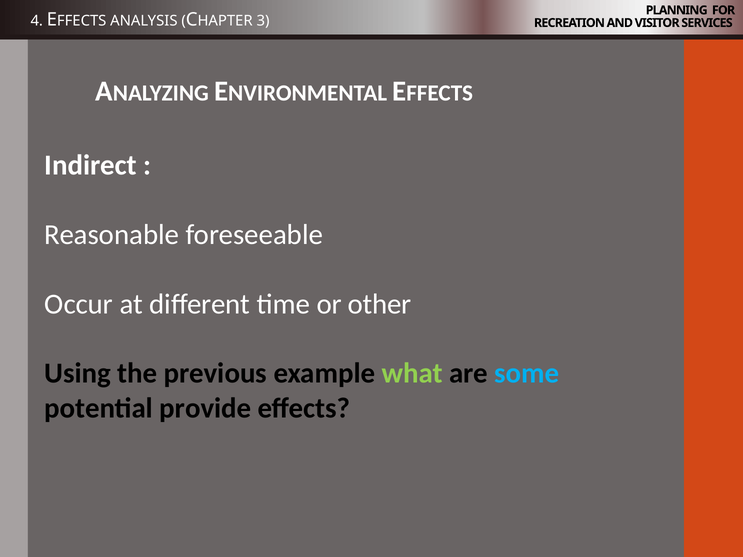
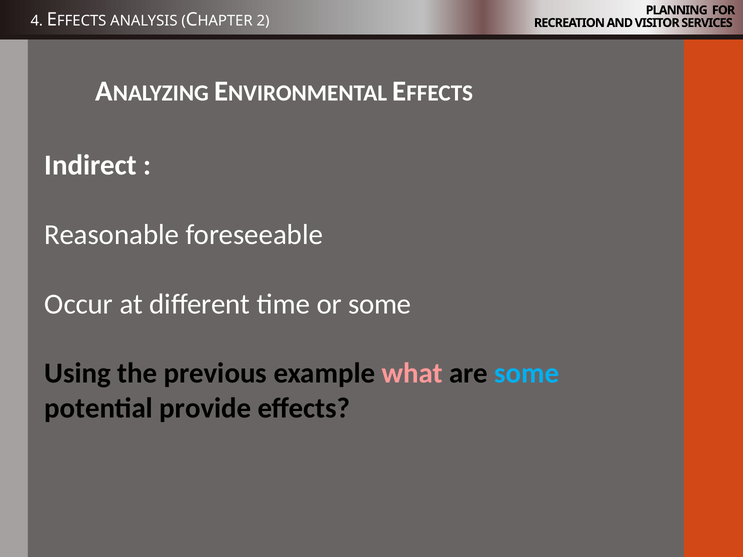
3: 3 -> 2
or other: other -> some
what colour: light green -> pink
